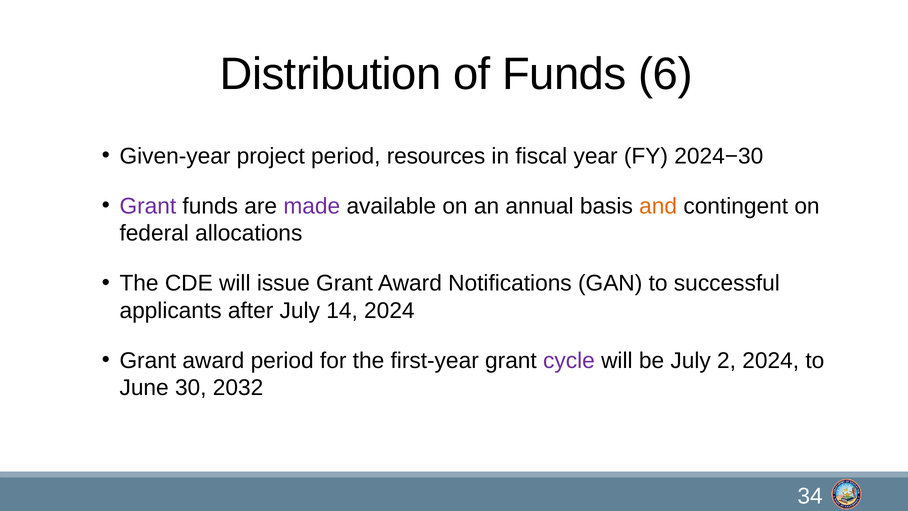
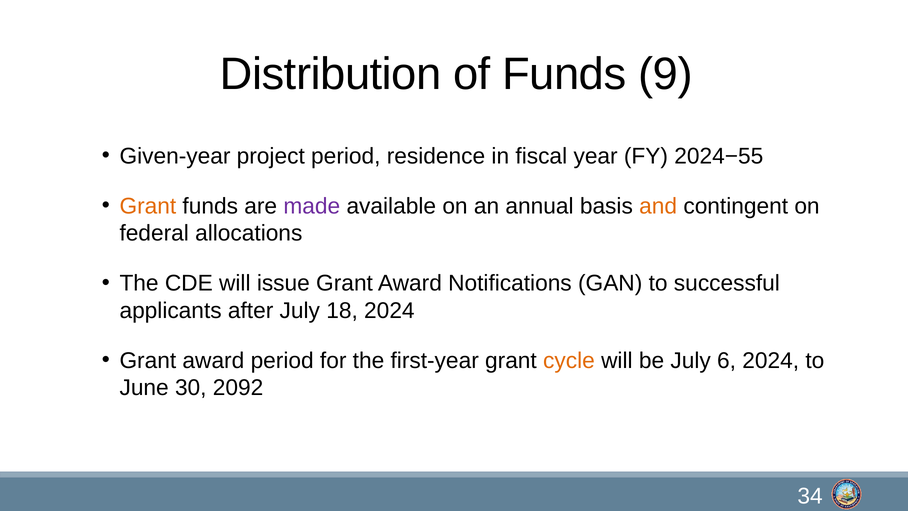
6: 6 -> 9
resources: resources -> residence
2024−30: 2024−30 -> 2024−55
Grant at (148, 206) colour: purple -> orange
14: 14 -> 18
cycle colour: purple -> orange
2: 2 -> 6
2032: 2032 -> 2092
